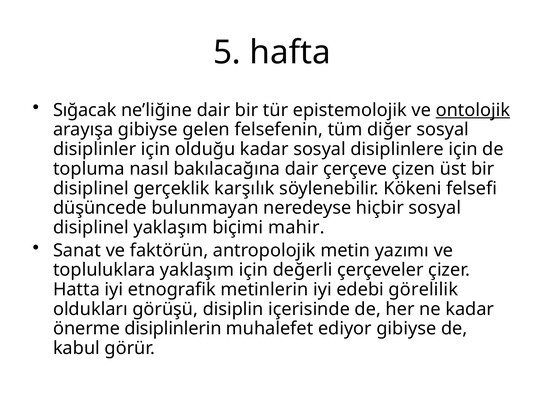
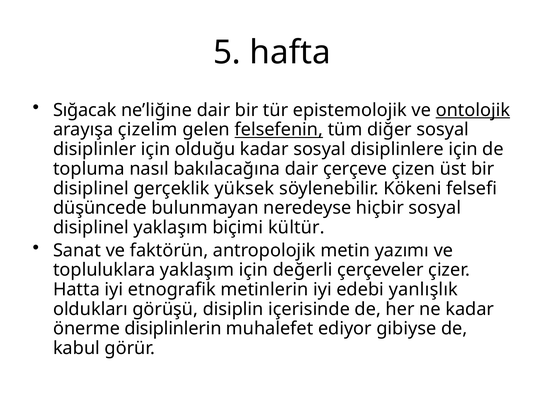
arayışa gibiyse: gibiyse -> çizelim
felsefenin underline: none -> present
karşılık: karşılık -> yüksek
mahir: mahir -> kültür
görelilik: görelilik -> yanlışlık
